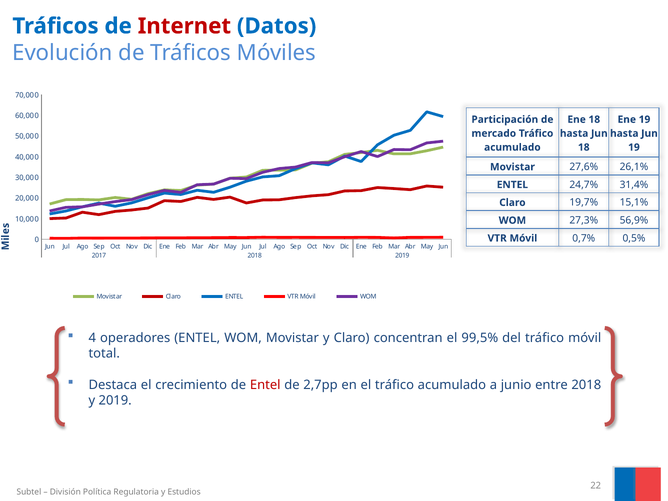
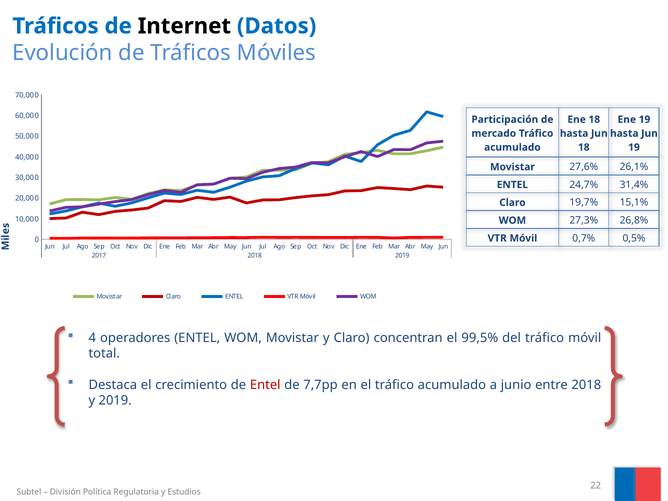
Internet colour: red -> black
56,9%: 56,9% -> 26,8%
2,7pp: 2,7pp -> 7,7pp
